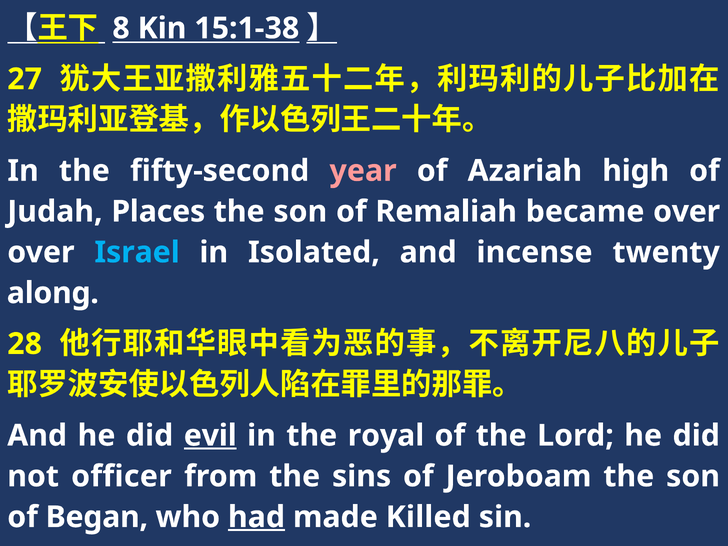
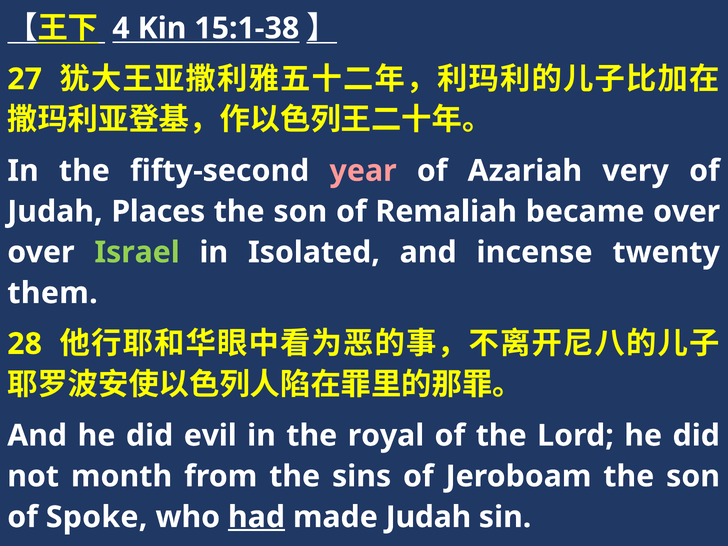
8: 8 -> 4
high: high -> very
Israel colour: light blue -> light green
along: along -> them
evil underline: present -> none
officer: officer -> month
Began: Began -> Spoke
made Killed: Killed -> Judah
